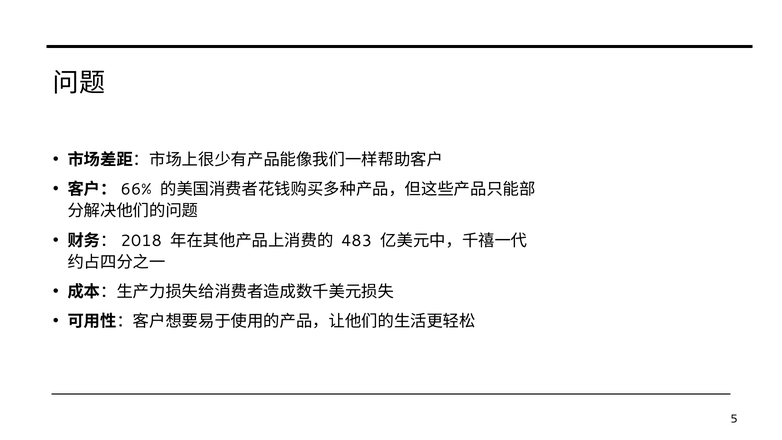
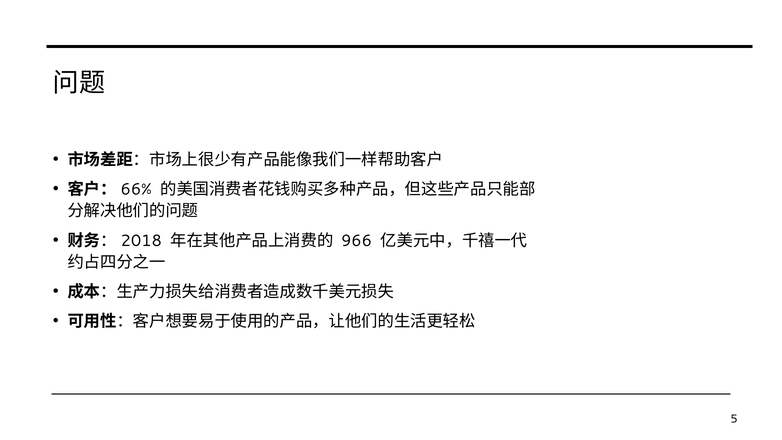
483: 483 -> 966
